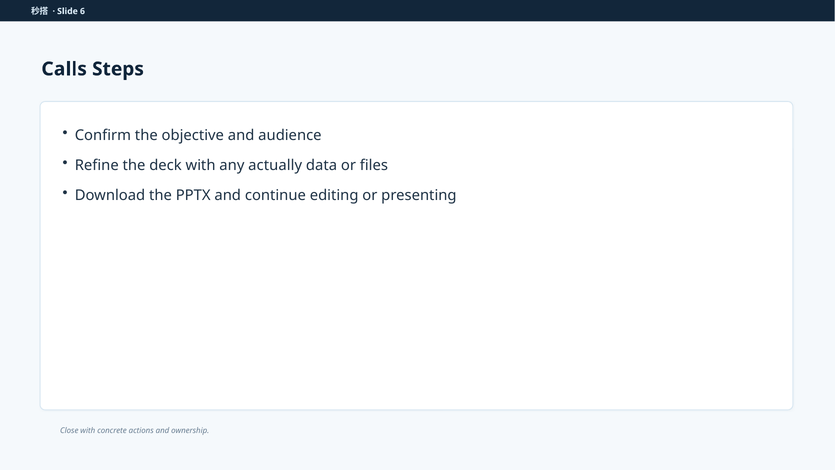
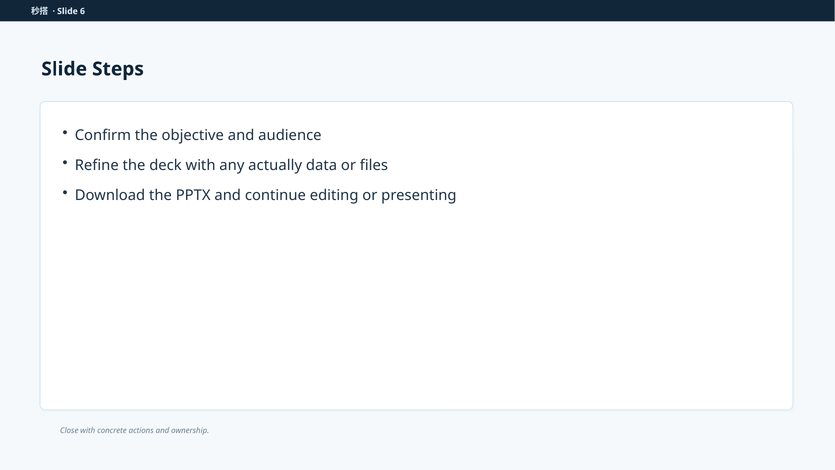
Calls at (64, 69): Calls -> Slide
